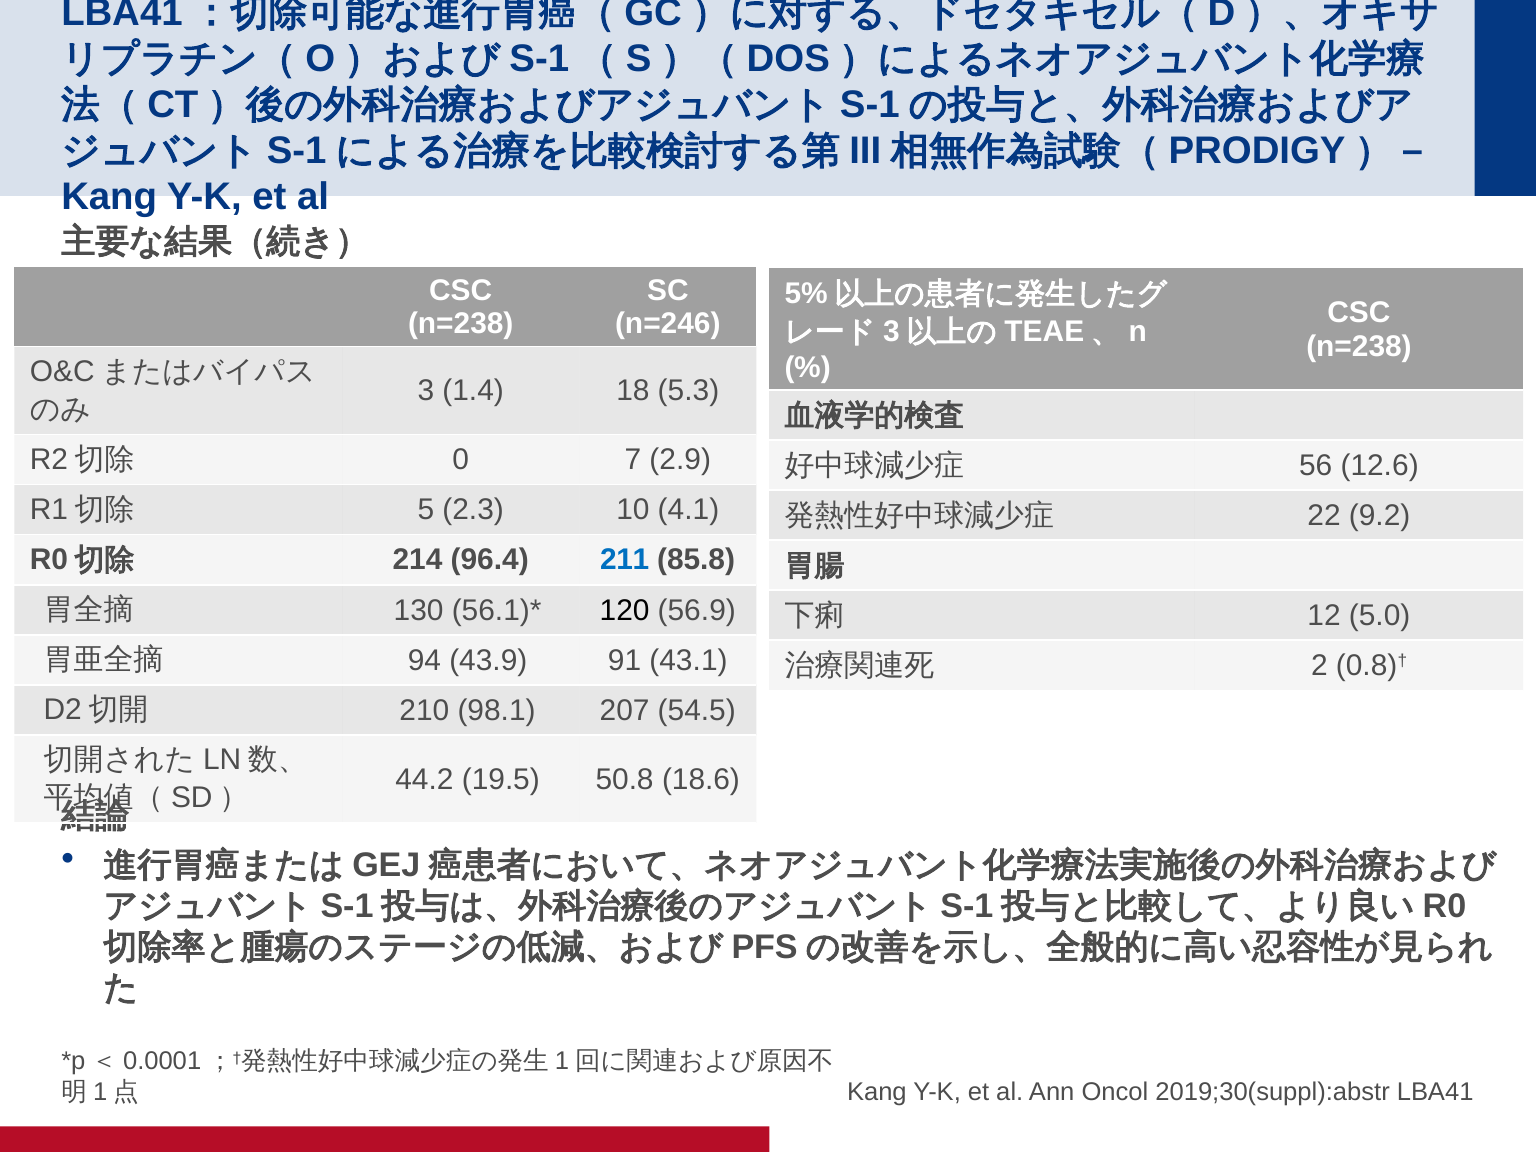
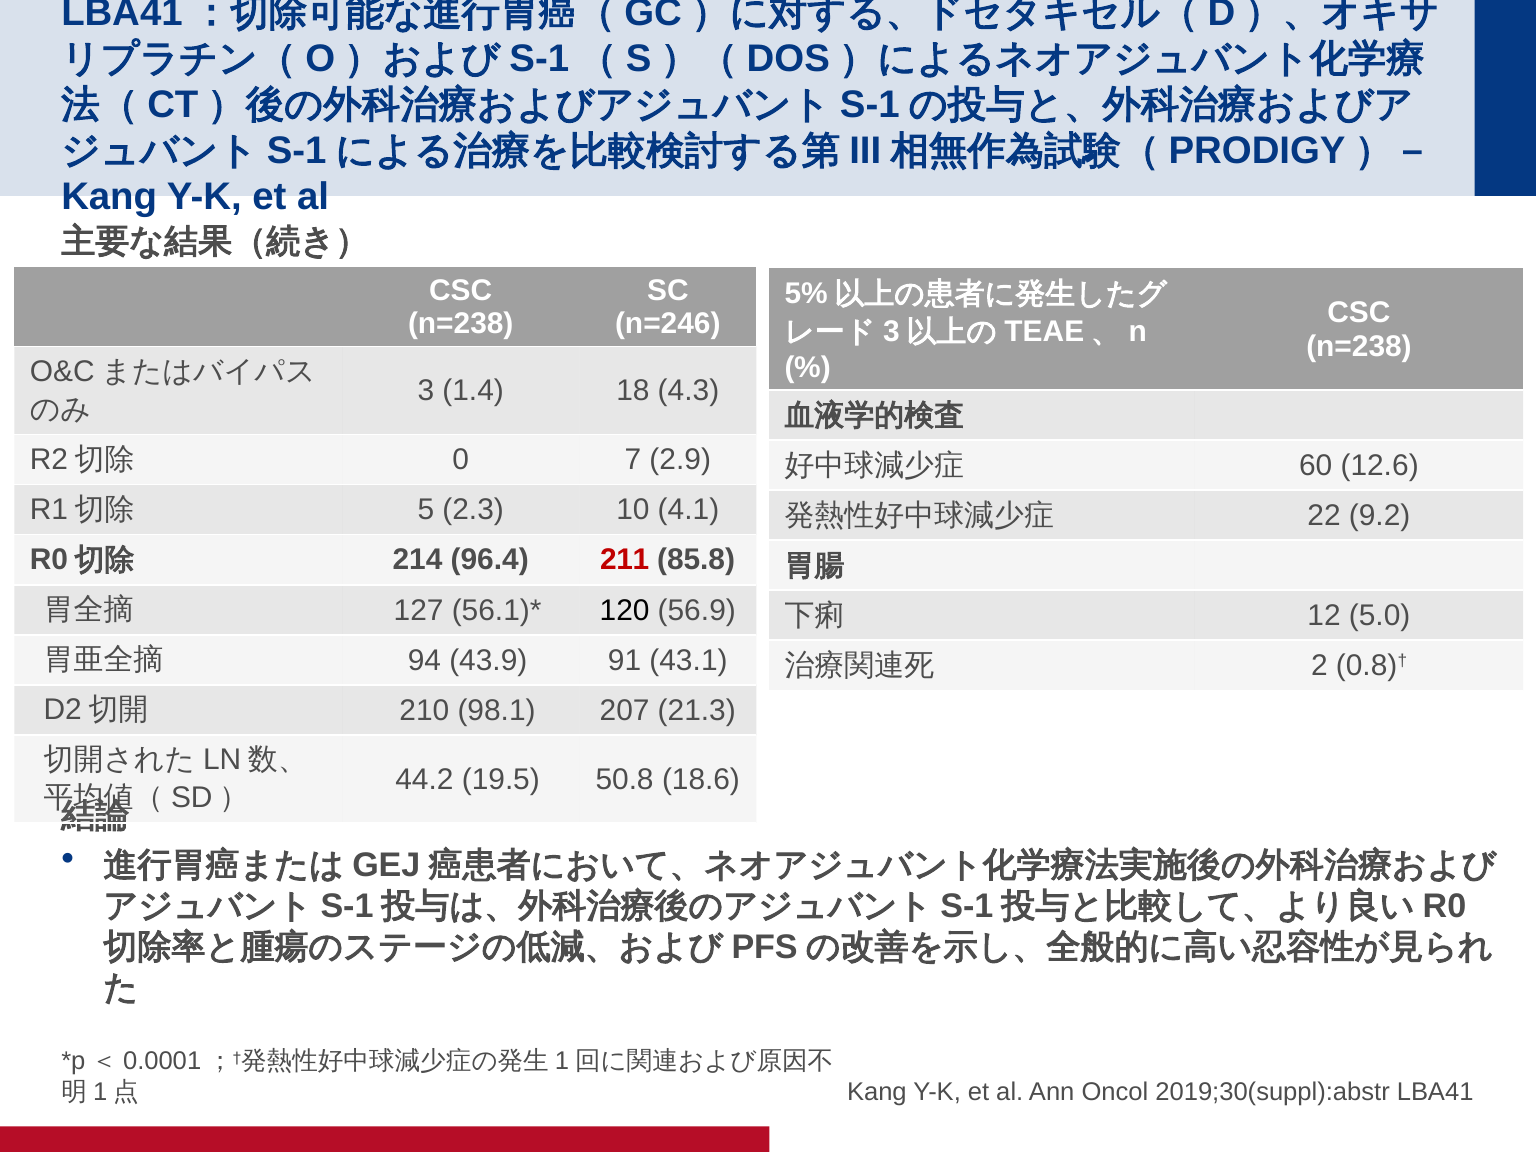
5.3: 5.3 -> 4.3
56: 56 -> 60
211 colour: blue -> red
130: 130 -> 127
54.5: 54.5 -> 21.3
